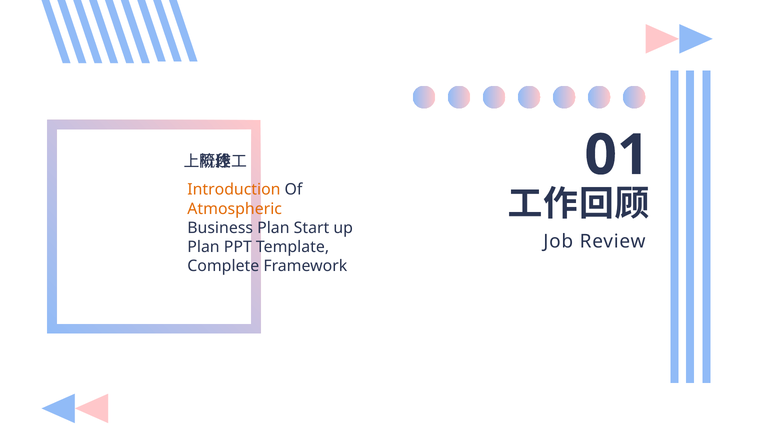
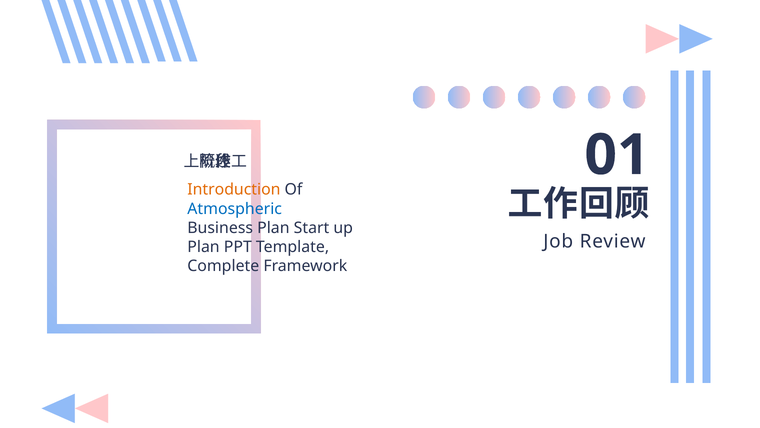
Atmospheric colour: orange -> blue
